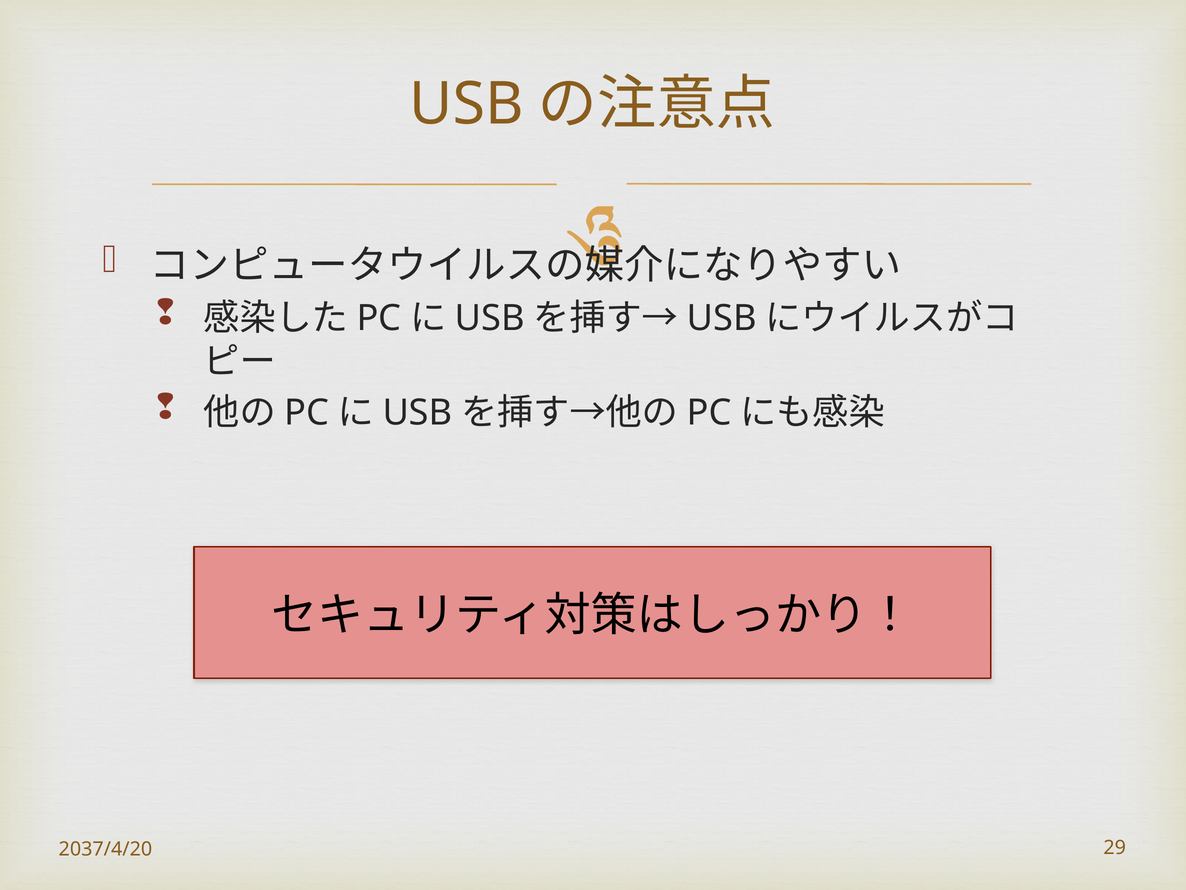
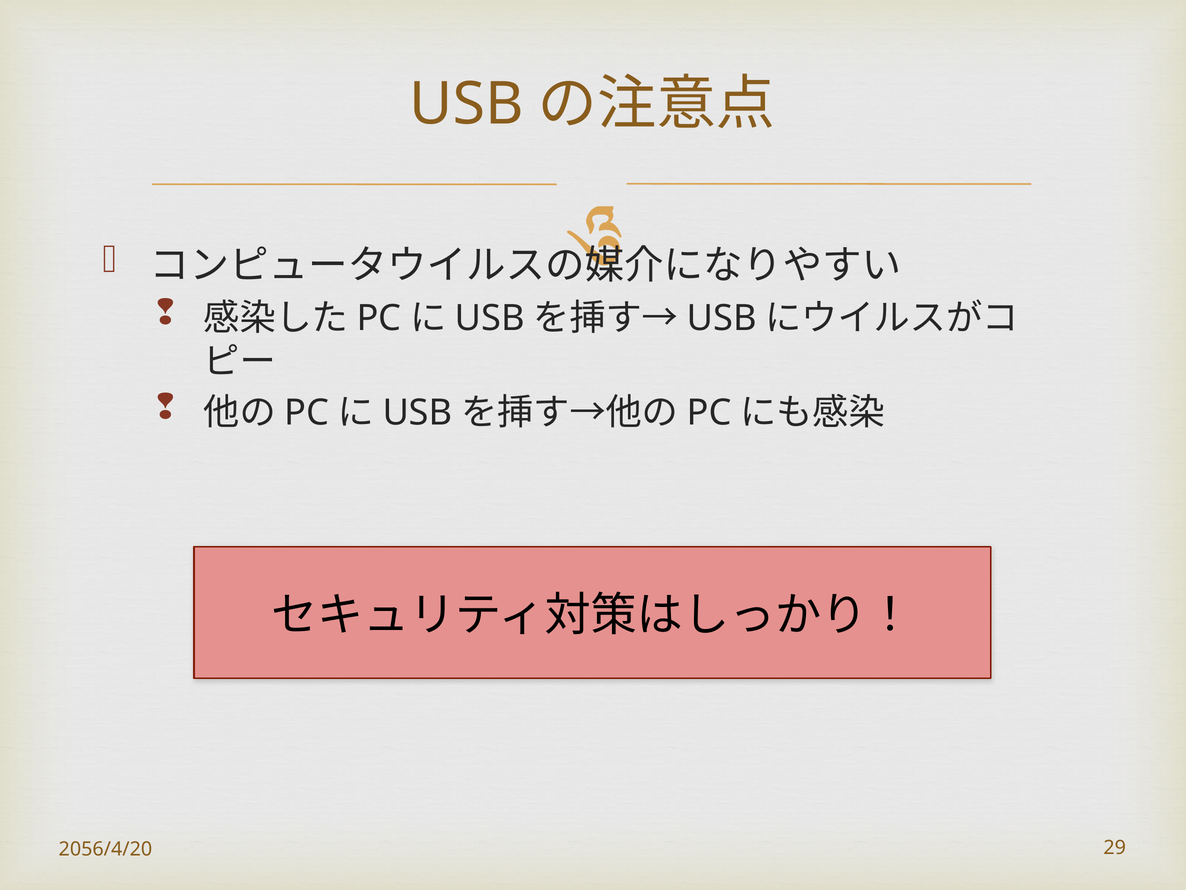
2037/4/20: 2037/4/20 -> 2056/4/20
